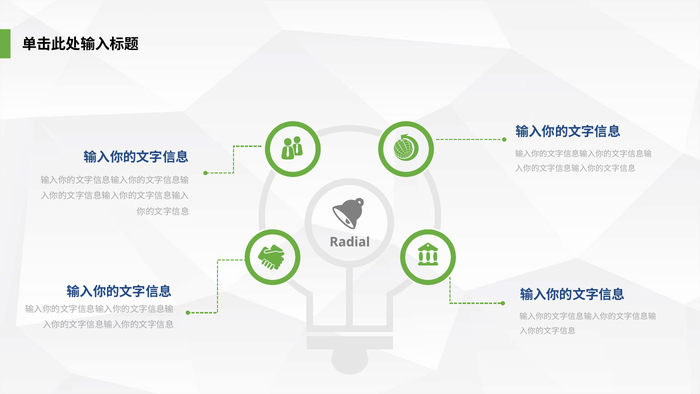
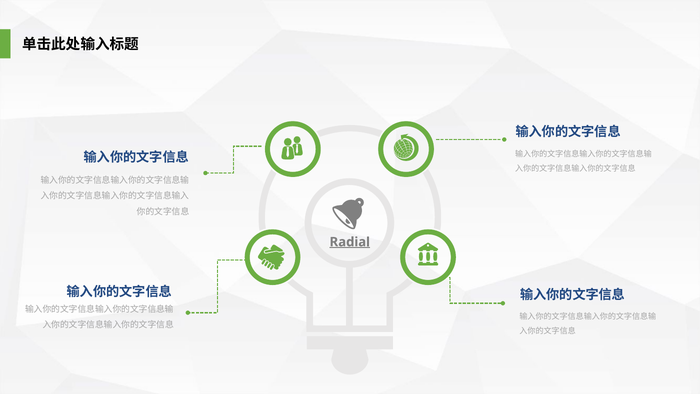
Radial underline: none -> present
